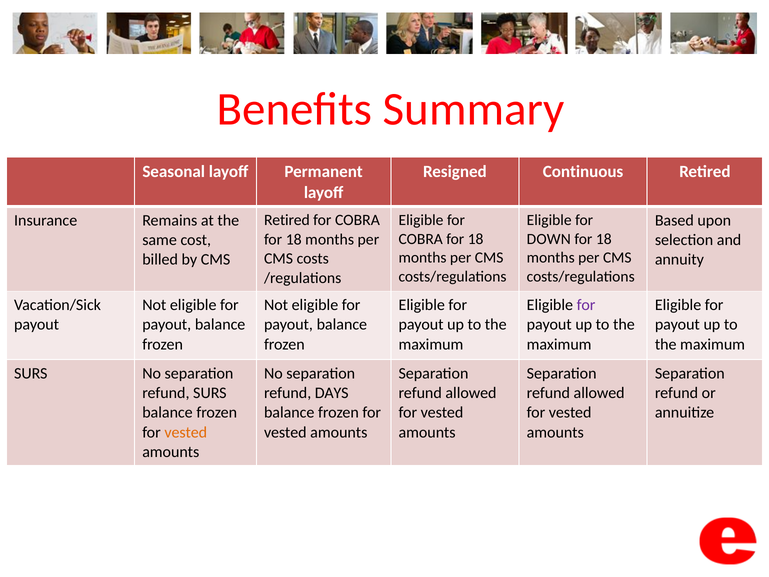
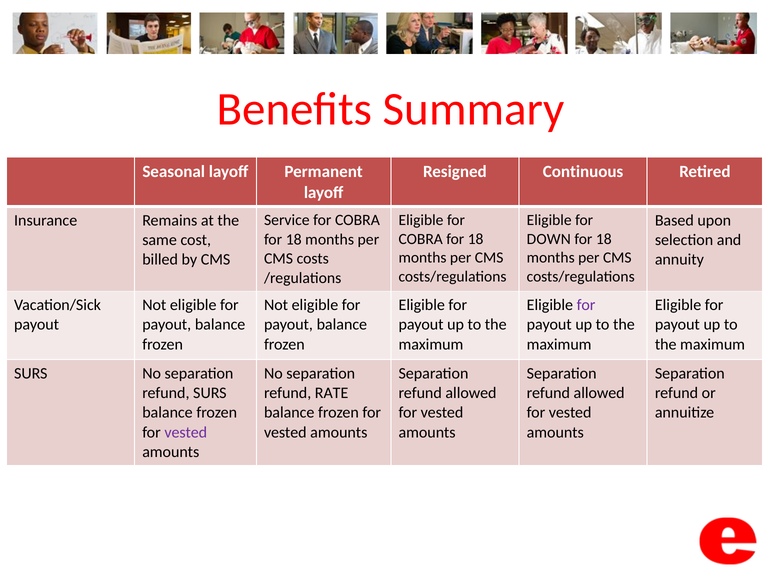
Retired at (287, 220): Retired -> Service
DAYS: DAYS -> RATE
vested at (186, 432) colour: orange -> purple
